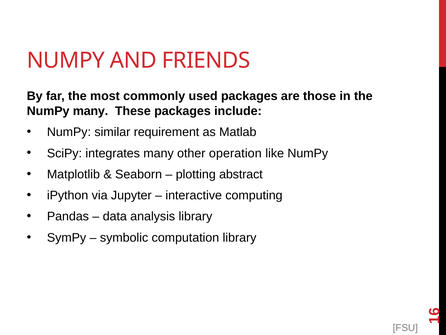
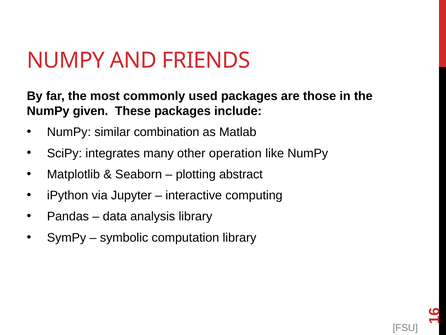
NumPy many: many -> given
requirement: requirement -> combination
